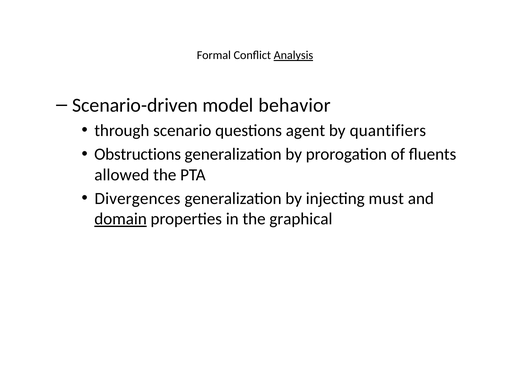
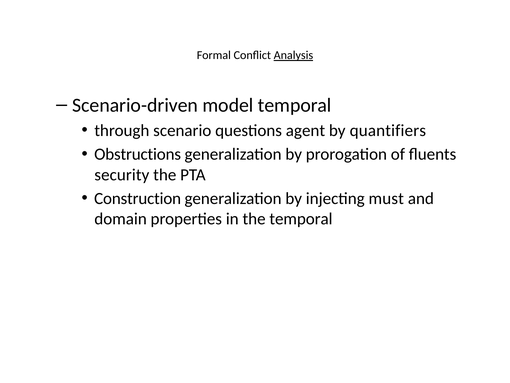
model behavior: behavior -> temporal
allowed: allowed -> security
Divergences: Divergences -> Construction
domain underline: present -> none
the graphical: graphical -> temporal
